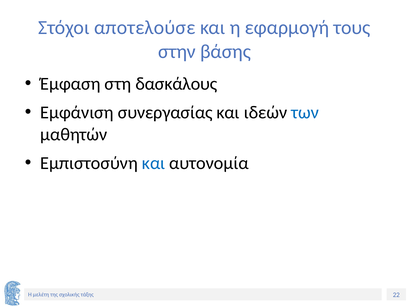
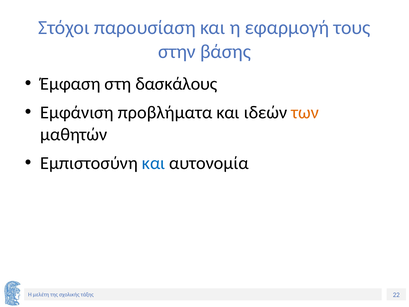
αποτελούσε: αποτελούσε -> παρουσίαση
συνεργασίας: συνεργασίας -> προβλήματα
των colour: blue -> orange
